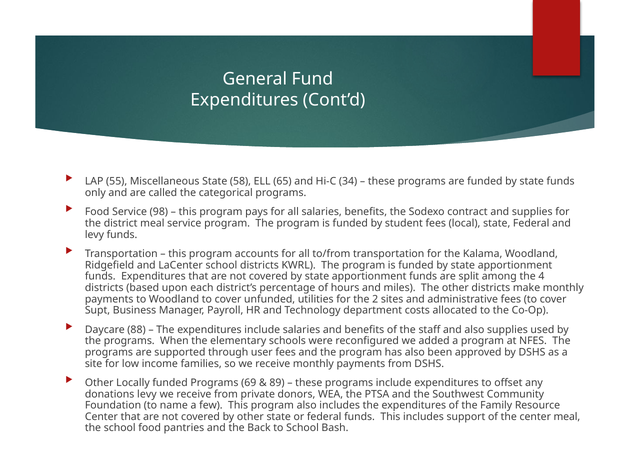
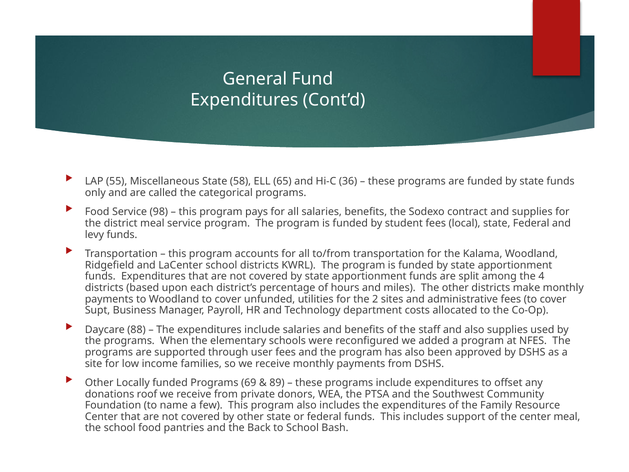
34: 34 -> 36
donations levy: levy -> roof
